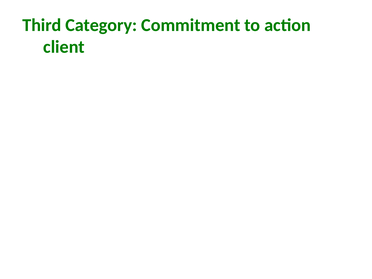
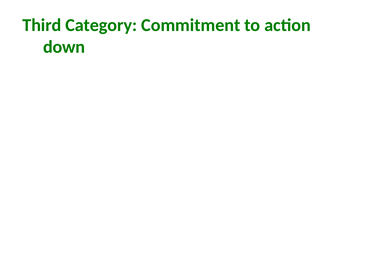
client: client -> down
